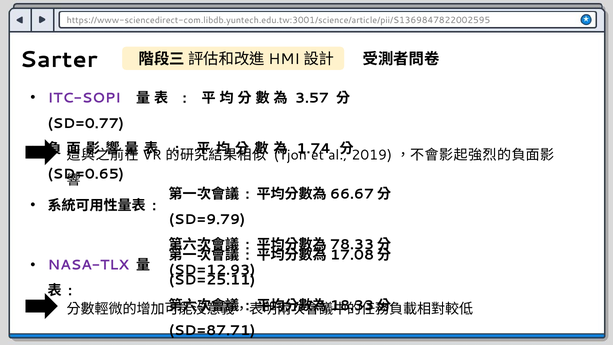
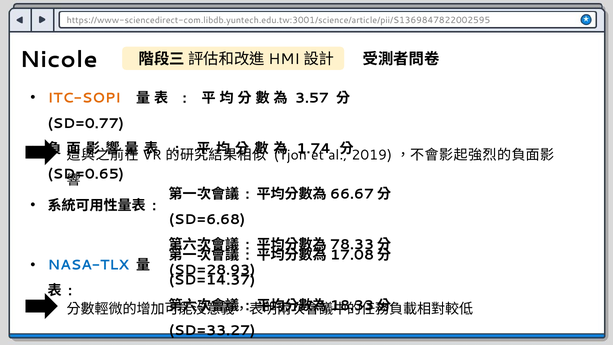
Sarter: Sarter -> Nicole
ITC-SOPI colour: purple -> orange
SD=9.79: SD=9.79 -> SD=6.68
NASA-TLX colour: purple -> blue
SD=12.93: SD=12.93 -> SD=28.93
SD=25.11: SD=25.11 -> SD=14.37
SD=87.71: SD=87.71 -> SD=33.27
